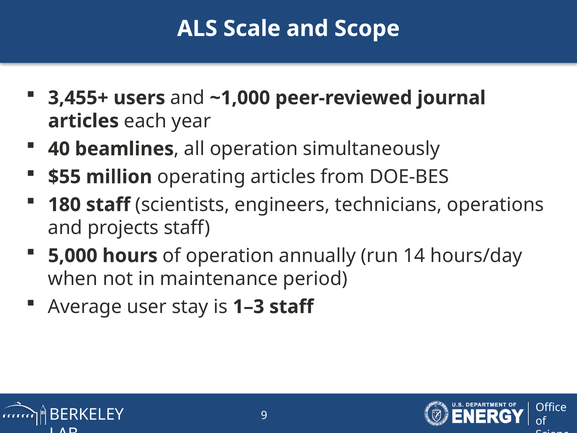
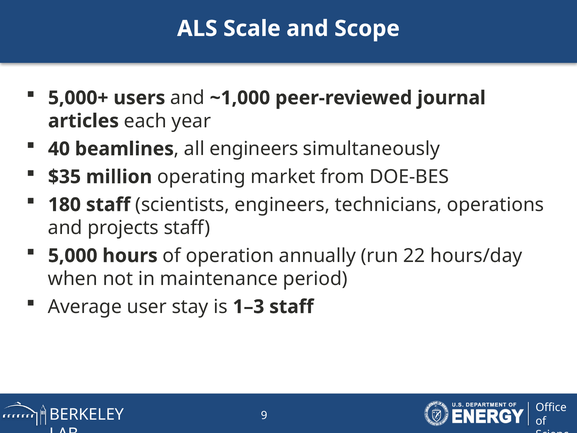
3,455+: 3,455+ -> 5,000+
all operation: operation -> engineers
$55: $55 -> $35
operating articles: articles -> market
14: 14 -> 22
